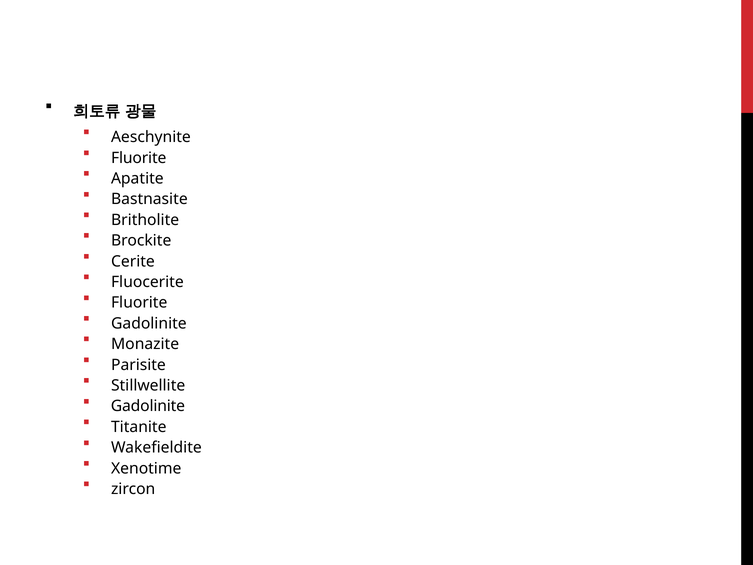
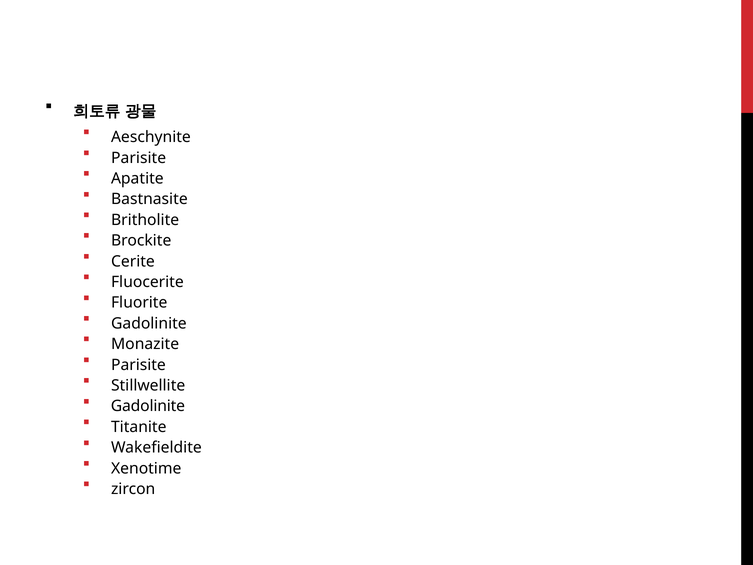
Fluorite at (139, 158): Fluorite -> Parisite
